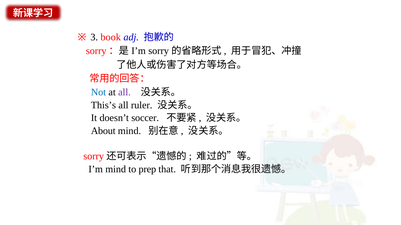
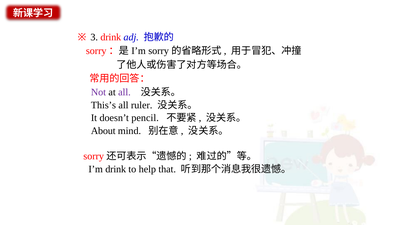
3 book: book -> drink
Not colour: blue -> purple
soccer: soccer -> pencil
I’m mind: mind -> drink
prep: prep -> help
